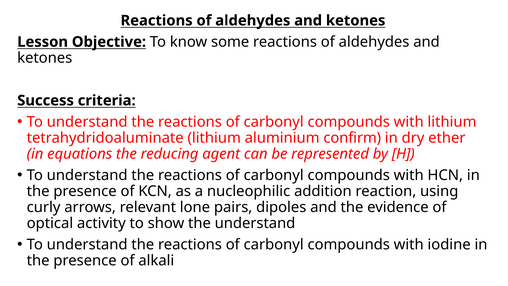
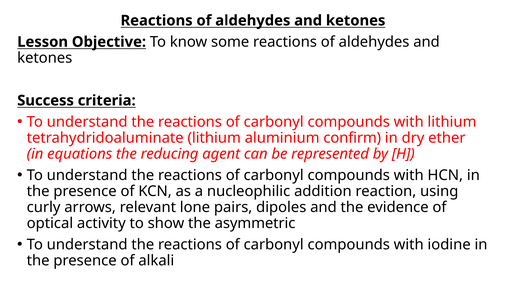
the understand: understand -> asymmetric
